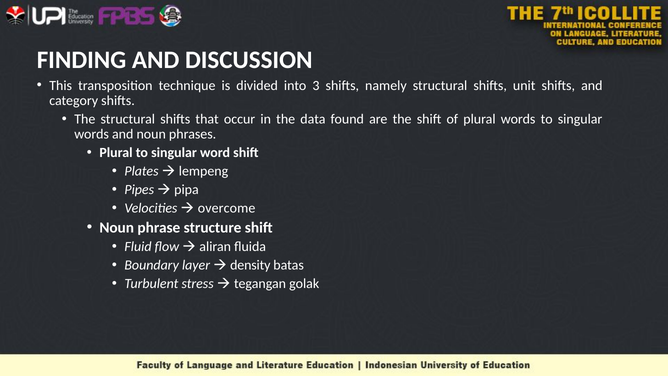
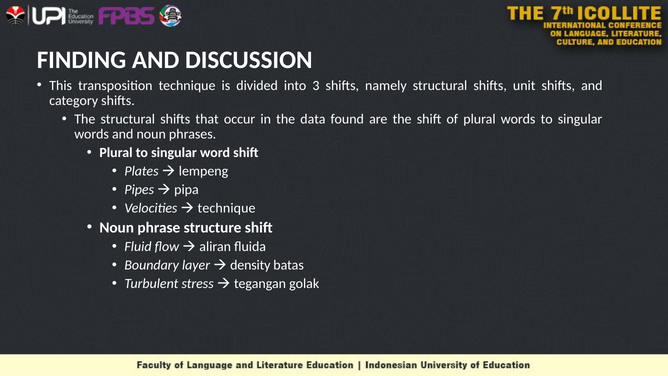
overcome at (227, 208): overcome -> technique
